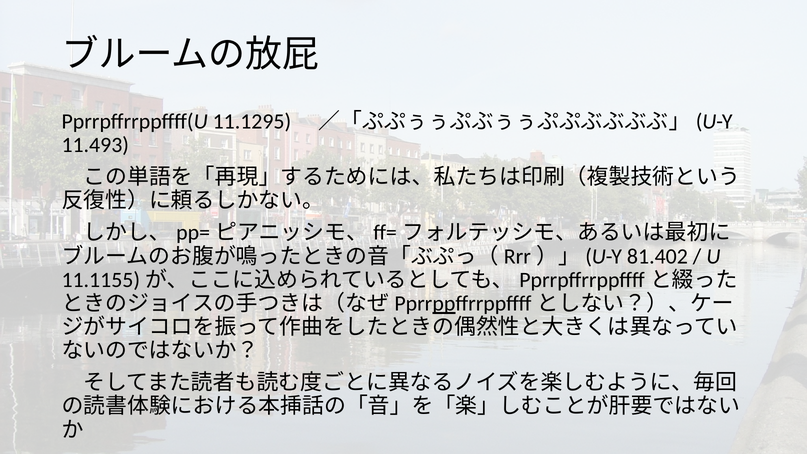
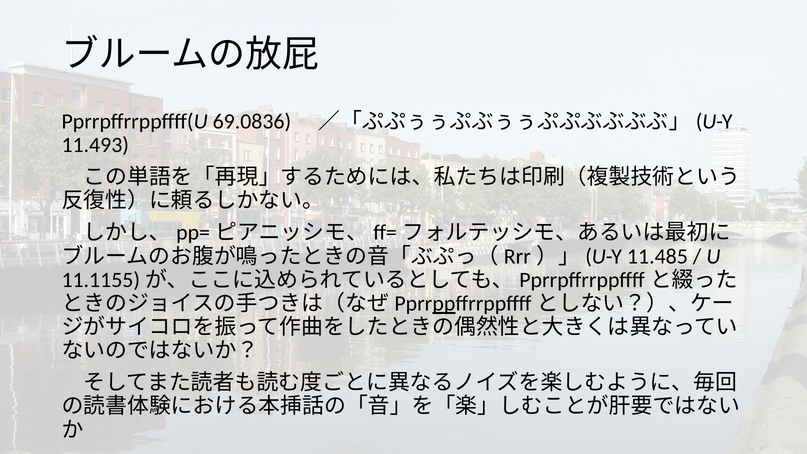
11.1295: 11.1295 -> 69.0836
81.402: 81.402 -> 11.485
